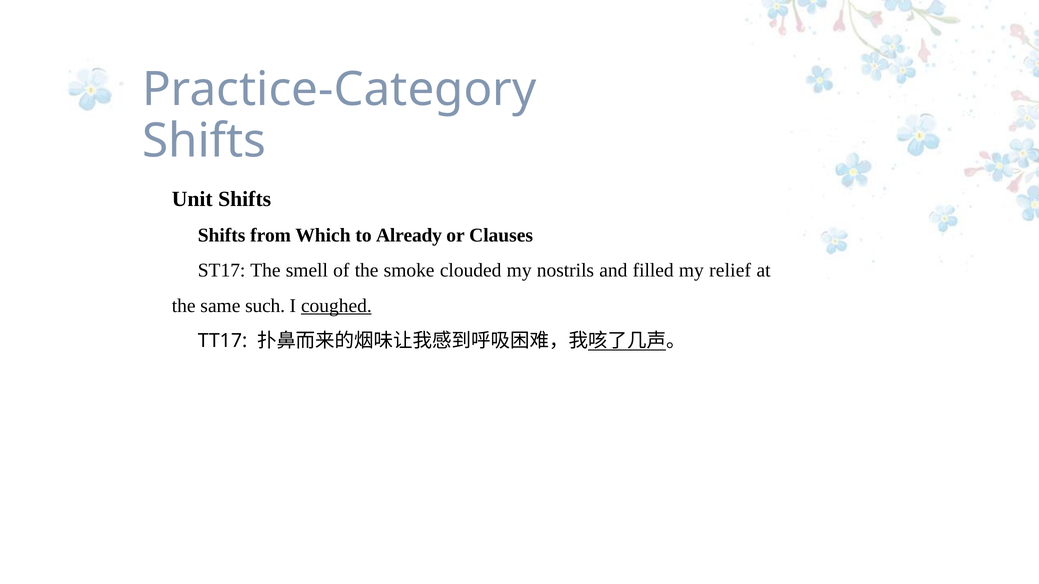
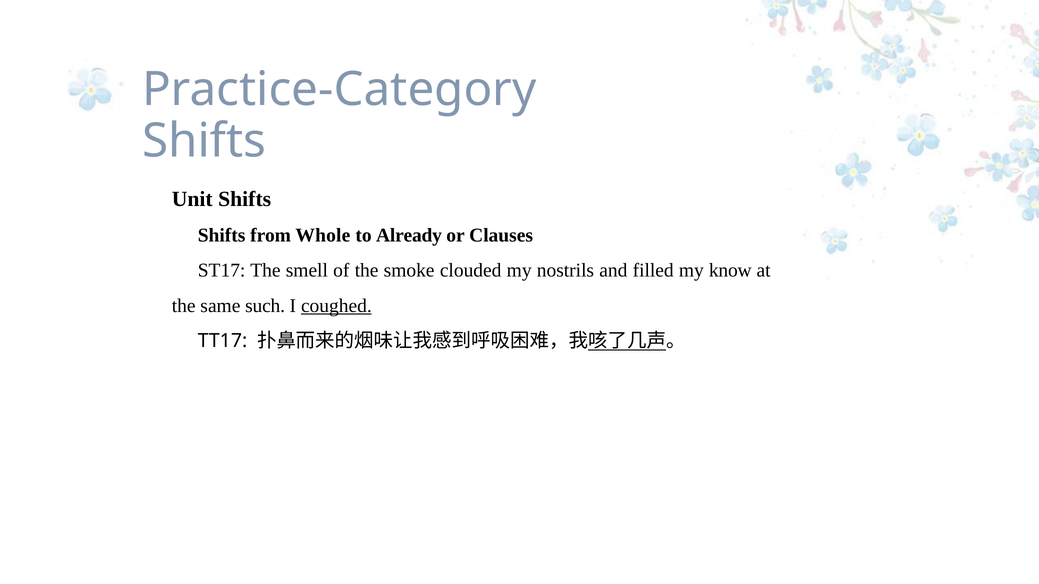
Which: Which -> Whole
relief: relief -> know
